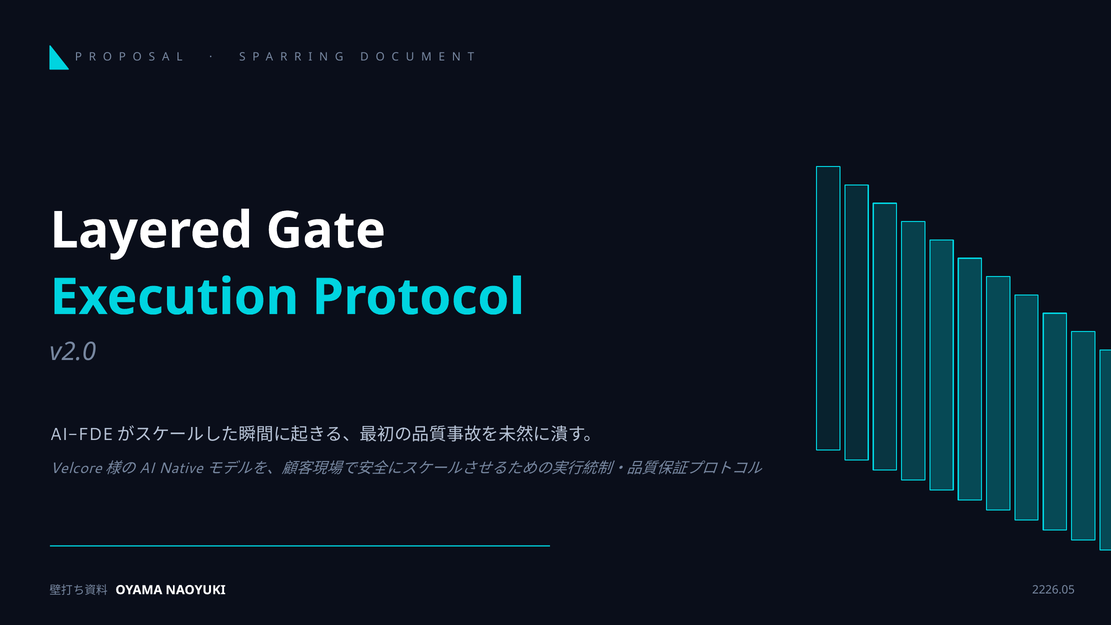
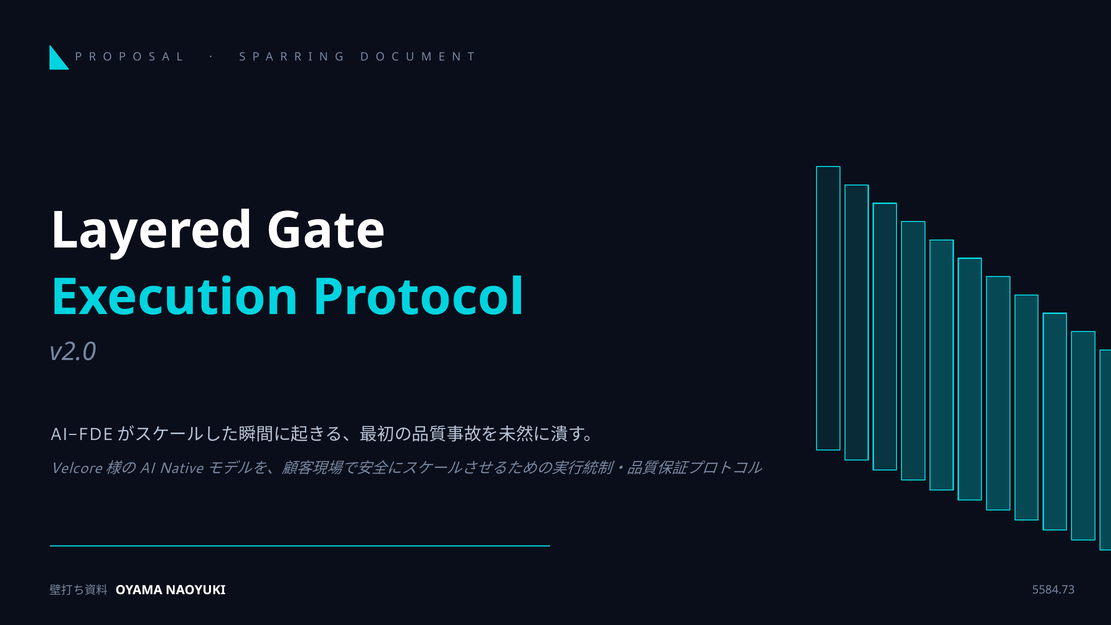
2226.05: 2226.05 -> 5584.73
